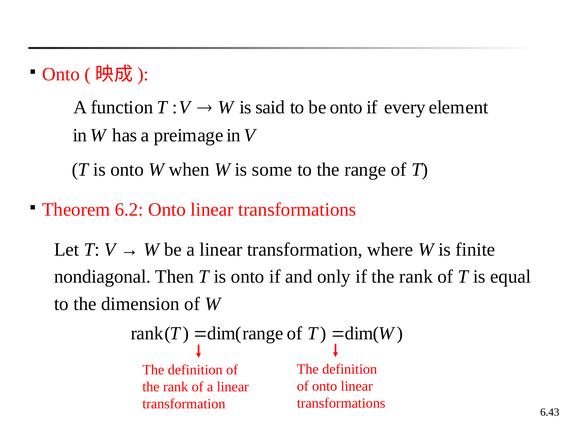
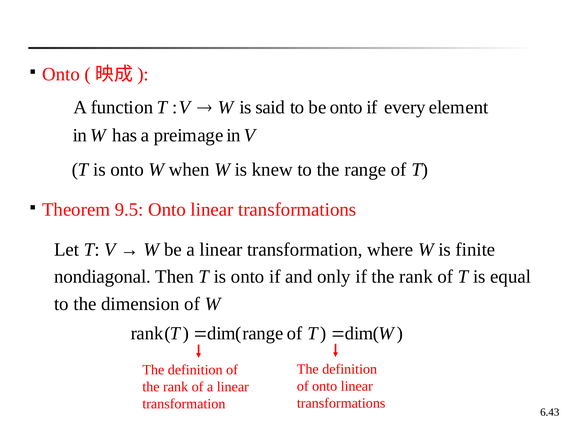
some: some -> knew
6.2: 6.2 -> 9.5
